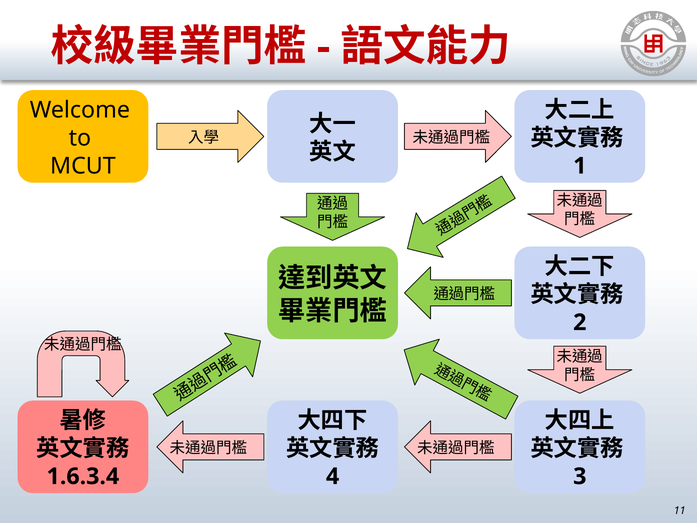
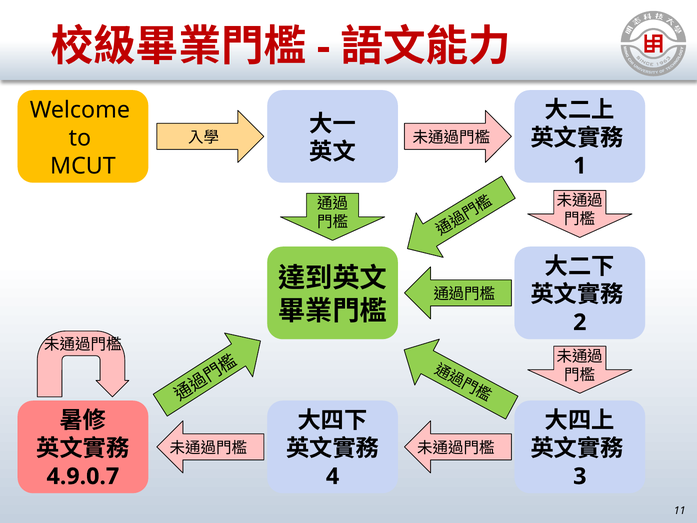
1.6.3.4: 1.6.3.4 -> 4.9.0.7
